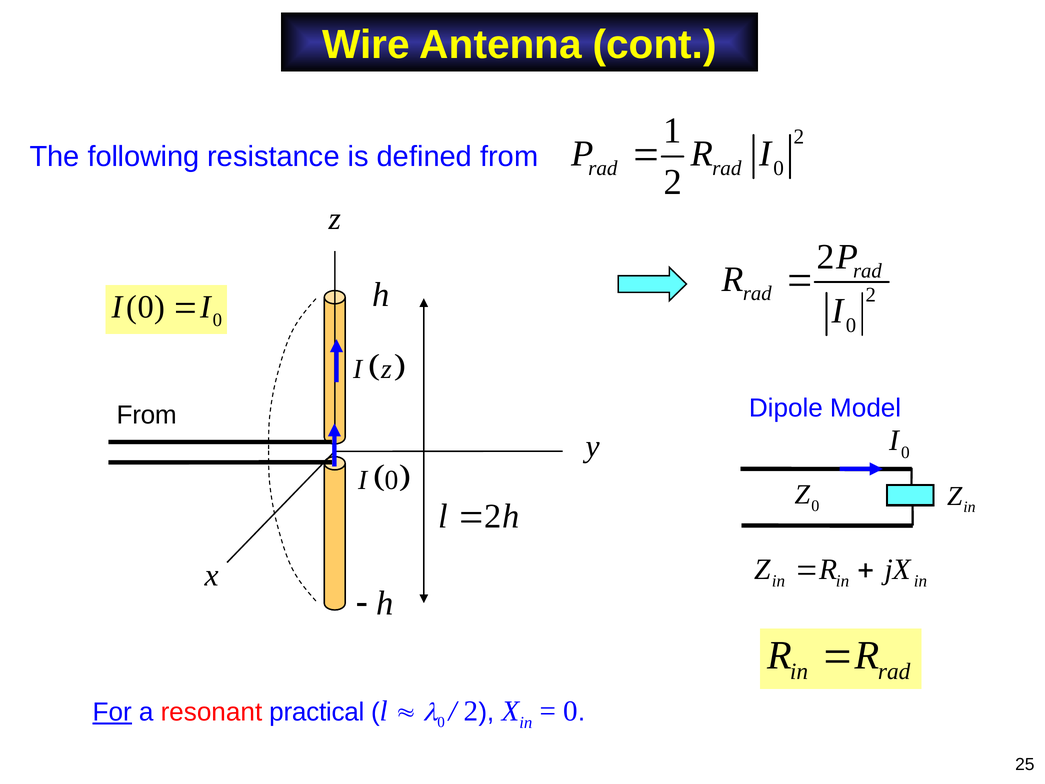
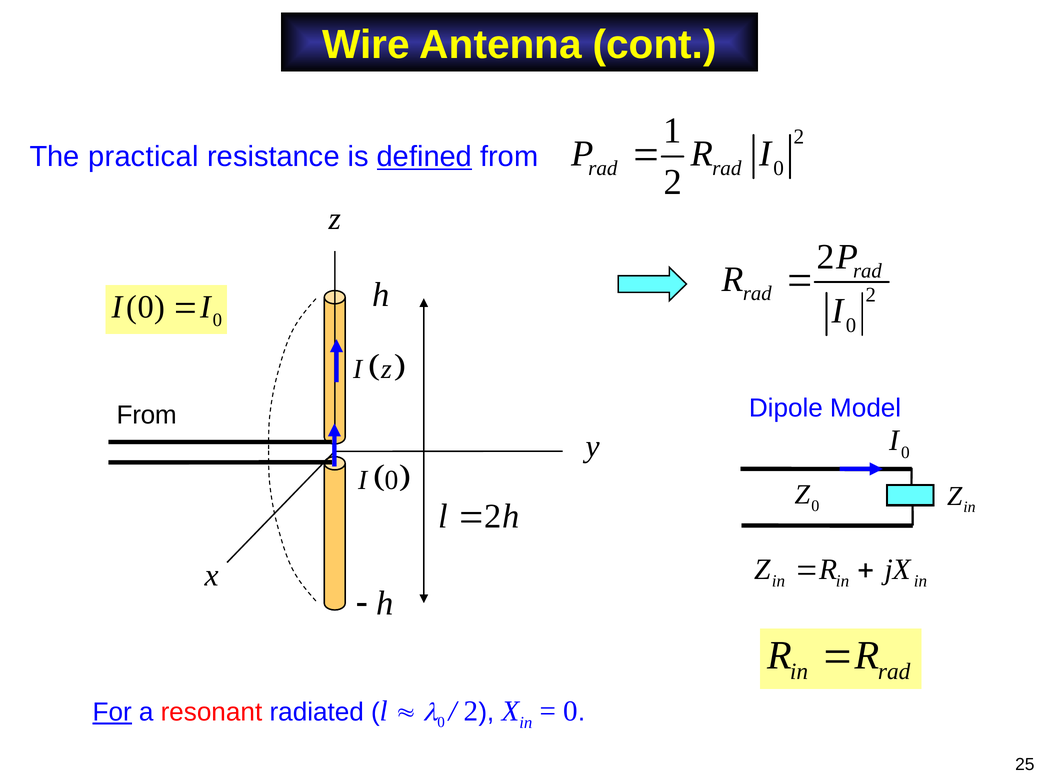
following: following -> practical
defined underline: none -> present
practical: practical -> radiated
